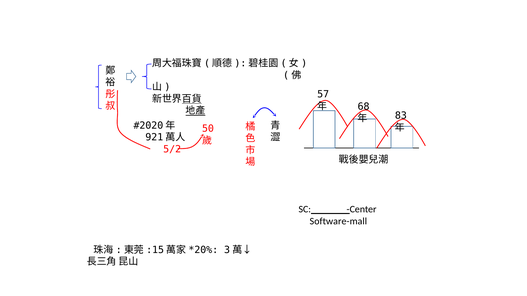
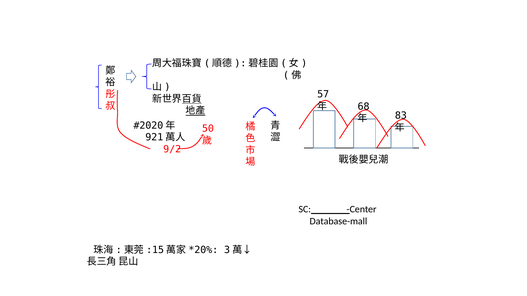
5/2: 5/2 -> 9/2
Software-mall: Software-mall -> Database-mall
